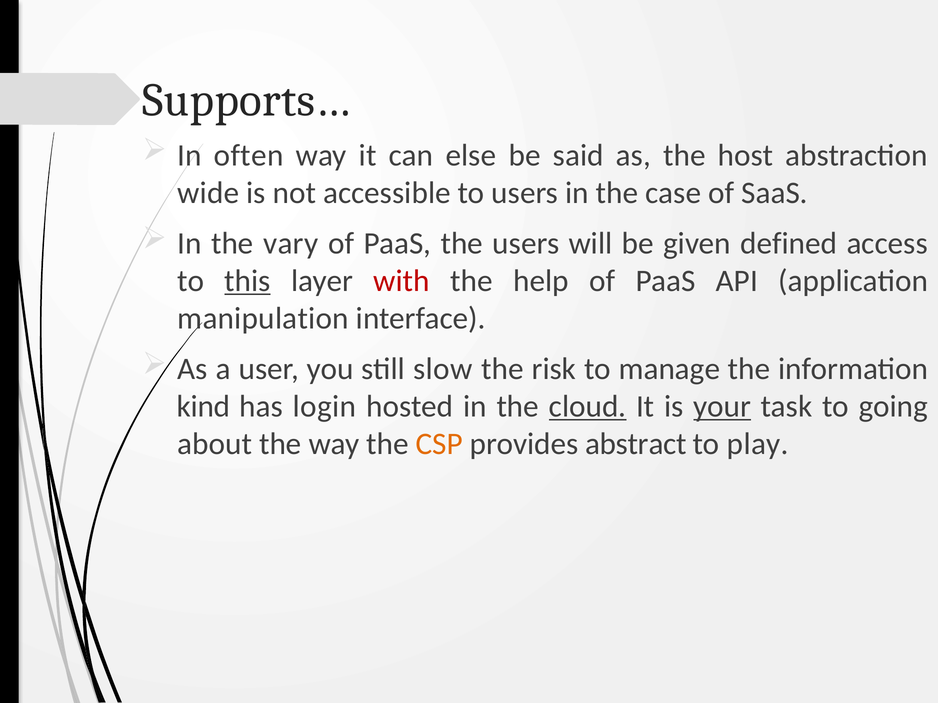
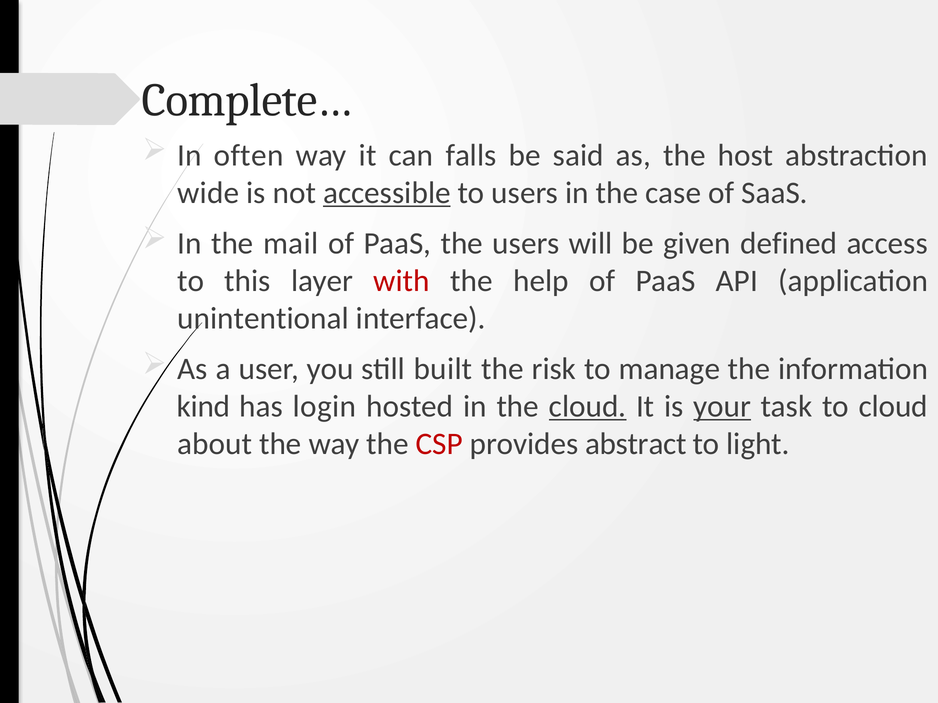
Supports…: Supports… -> Complete…
else: else -> falls
accessible underline: none -> present
vary: vary -> mail
this underline: present -> none
manipulation: manipulation -> unintentional
slow: slow -> built
to going: going -> cloud
CSP colour: orange -> red
play: play -> light
